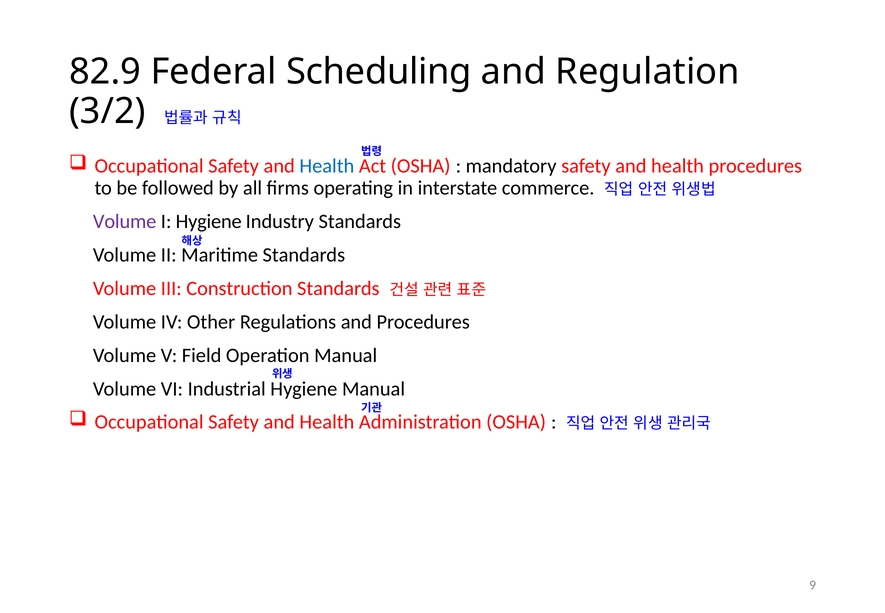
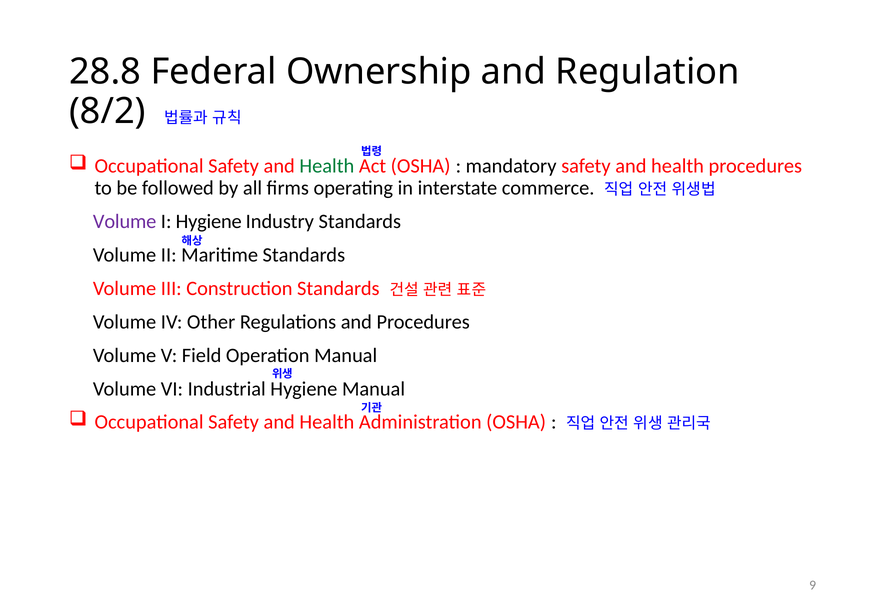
82.9: 82.9 -> 28.8
Scheduling: Scheduling -> Ownership
3/2: 3/2 -> 8/2
Health at (327, 166) colour: blue -> green
